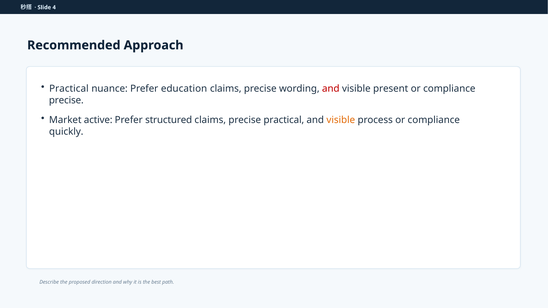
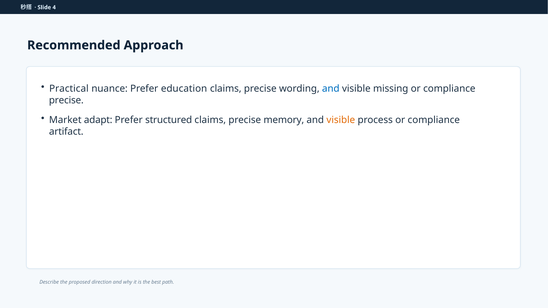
and at (331, 89) colour: red -> blue
present: present -> missing
active: active -> adapt
precise practical: practical -> memory
quickly: quickly -> artifact
